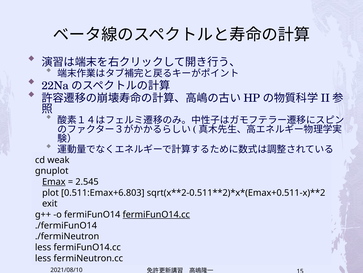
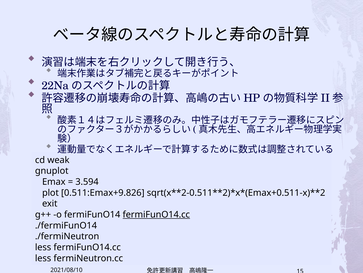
Emax underline: present -> none
2.545: 2.545 -> 3.594
0.511:Emax+6.803: 0.511:Emax+6.803 -> 0.511:Emax+9.826
